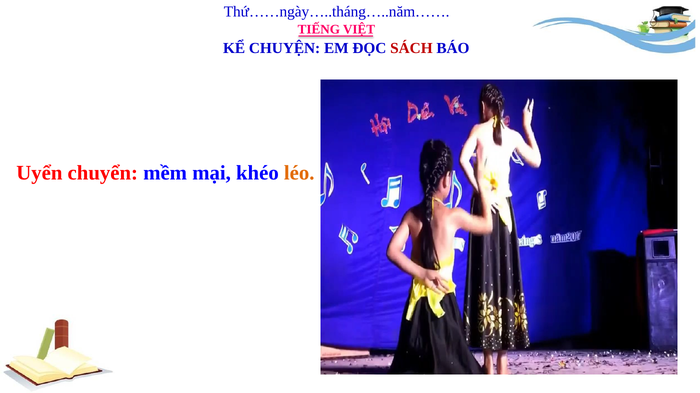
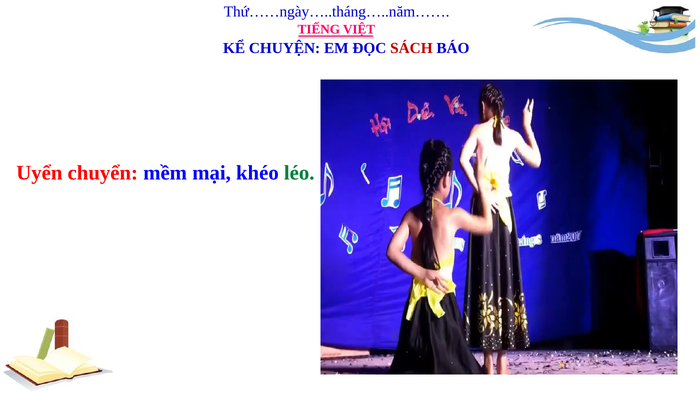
léo colour: orange -> green
